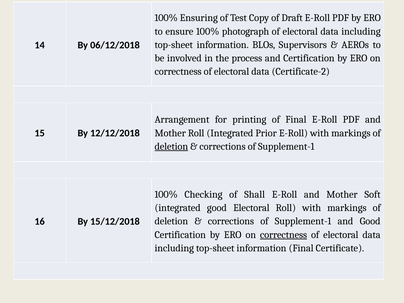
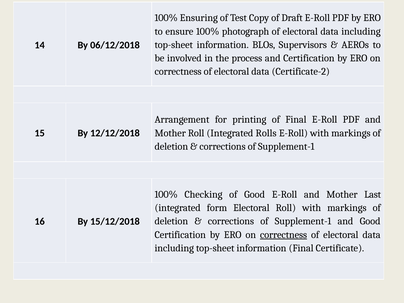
Prior: Prior -> Rolls
deletion at (171, 146) underline: present -> none
of Shall: Shall -> Good
Soft: Soft -> Last
integrated good: good -> form
